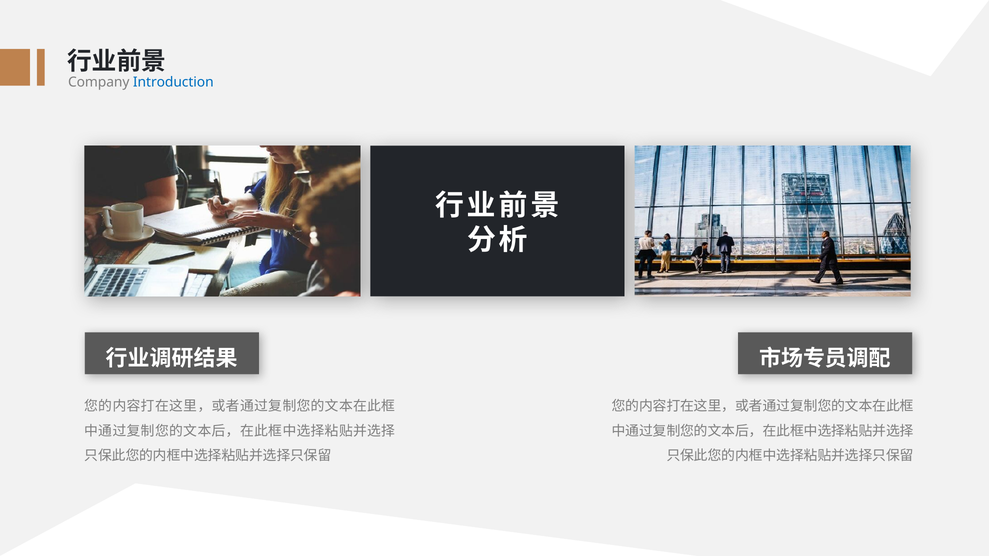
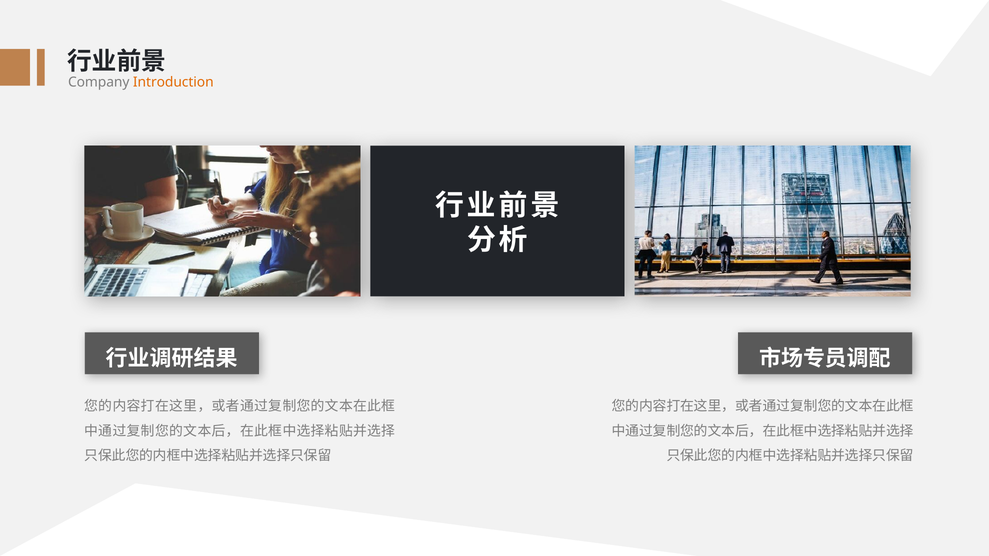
Introduction colour: blue -> orange
